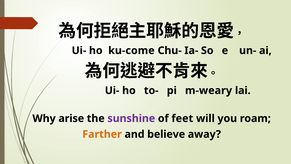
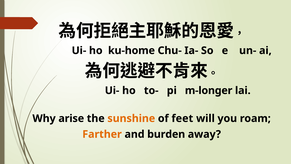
ku-come: ku-come -> ku-home
m-weary: m-weary -> m-longer
sunshine colour: purple -> orange
believe: believe -> burden
